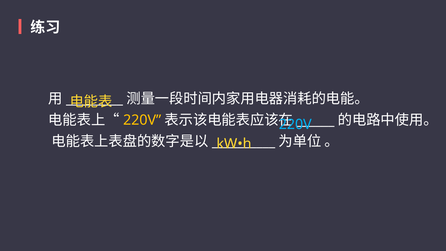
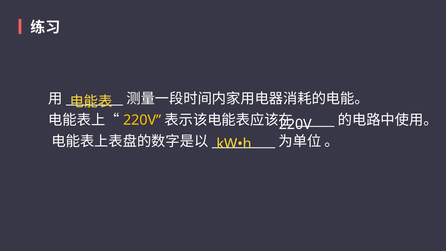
220V at (295, 124) colour: light blue -> white
